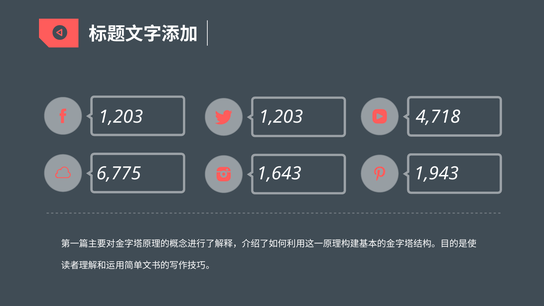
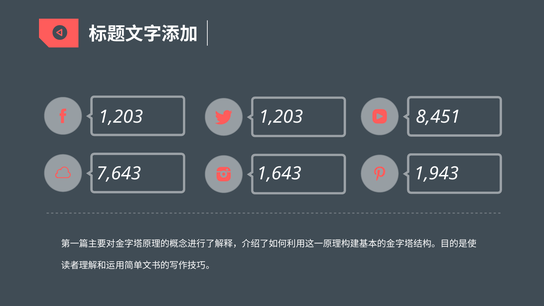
4,718: 4,718 -> 8,451
6,775: 6,775 -> 7,643
